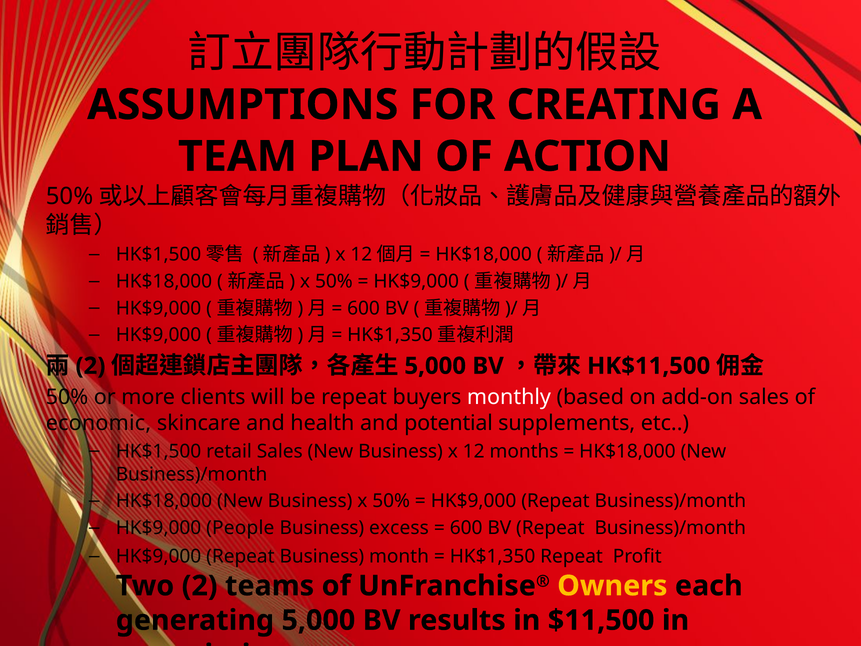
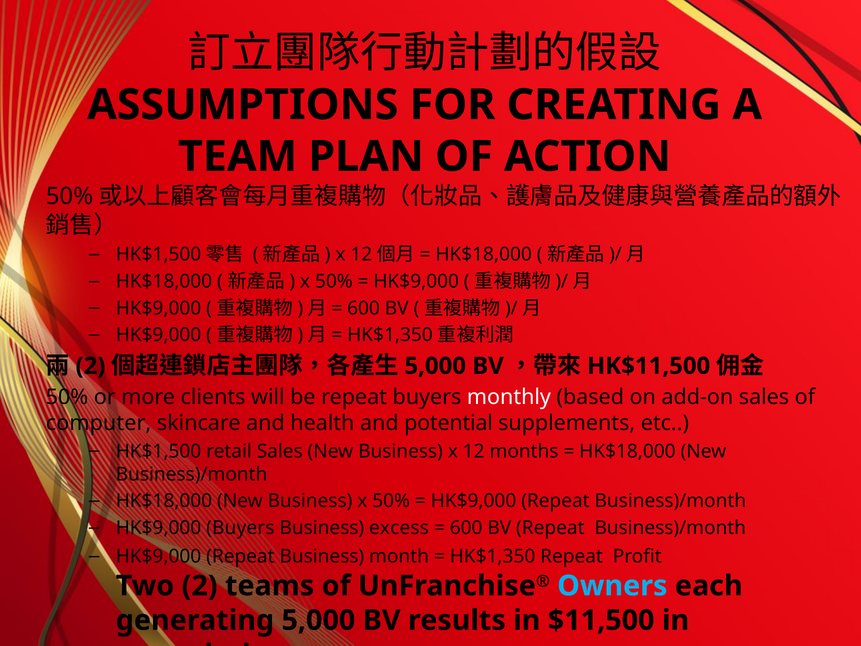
economic: economic -> computer
HK$9,000 People: People -> Buyers
Owners colour: yellow -> light blue
